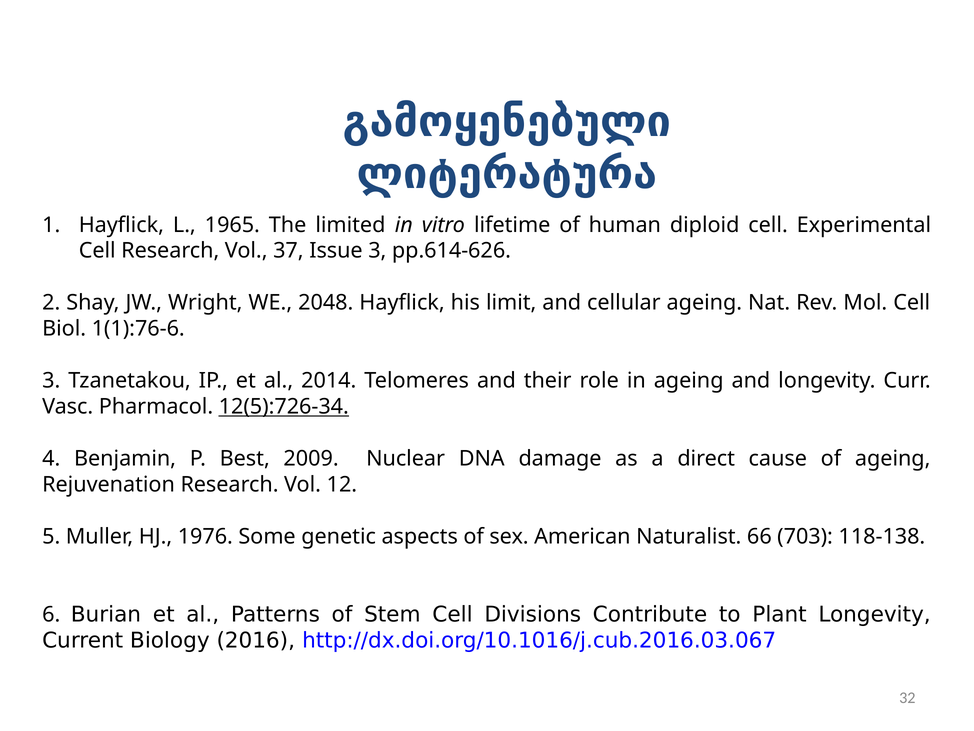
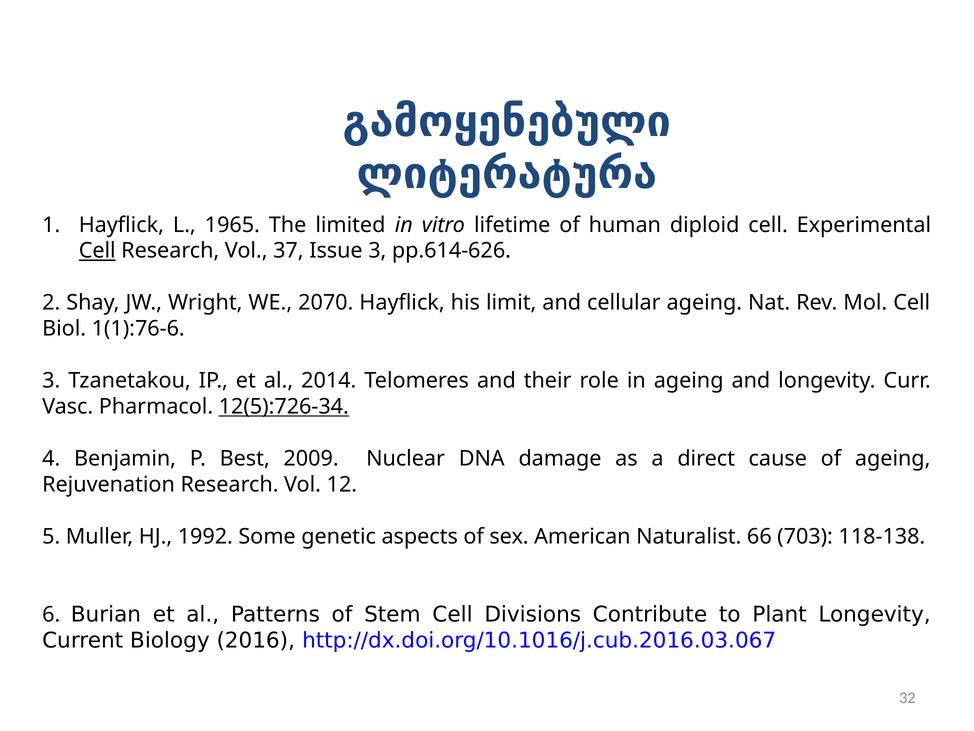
Cell at (97, 251) underline: none -> present
2048: 2048 -> 2070
1976: 1976 -> 1992
